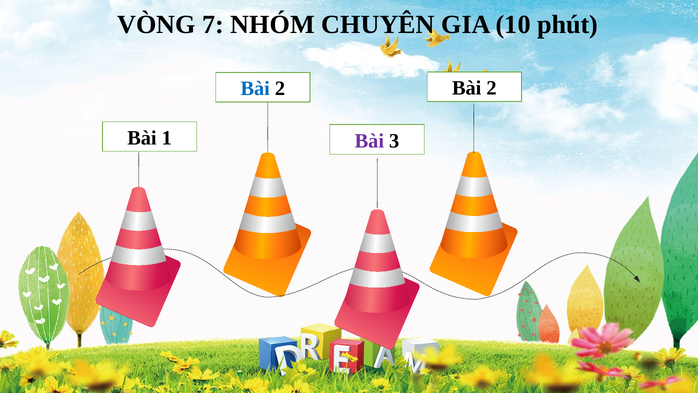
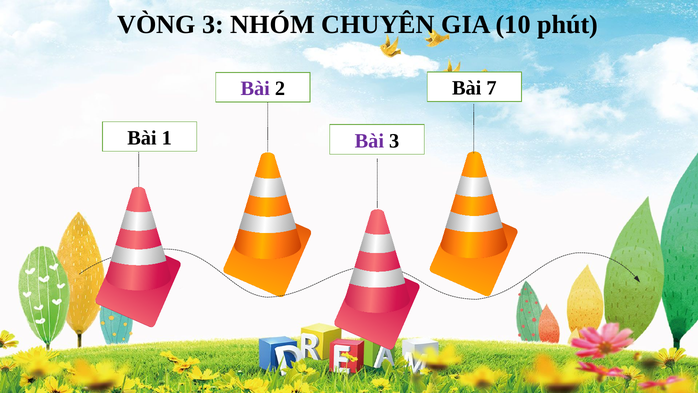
VÒNG 7: 7 -> 3
2 at (492, 88): 2 -> 7
Bài at (255, 89) colour: blue -> purple
